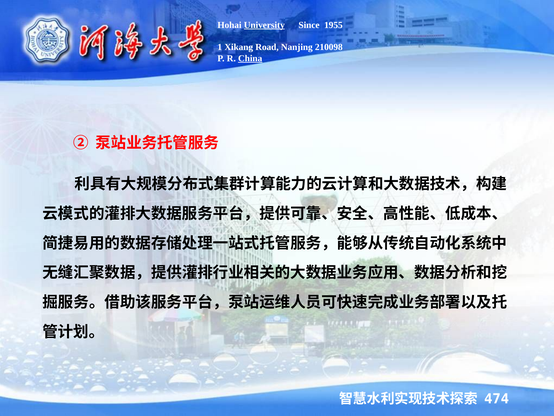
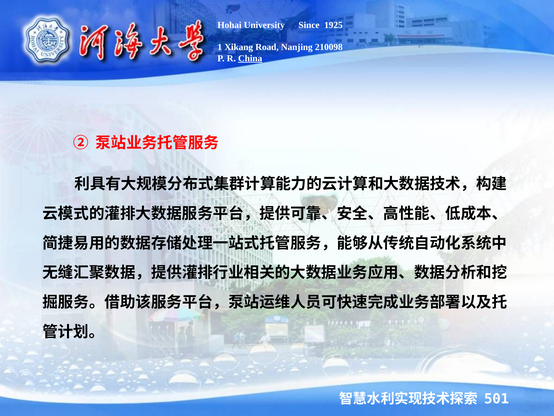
University underline: present -> none
1955: 1955 -> 1925
474: 474 -> 501
